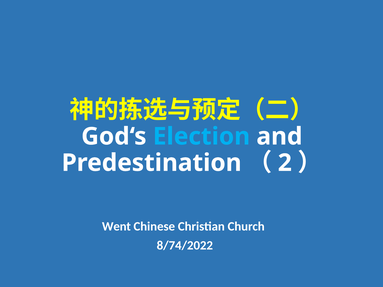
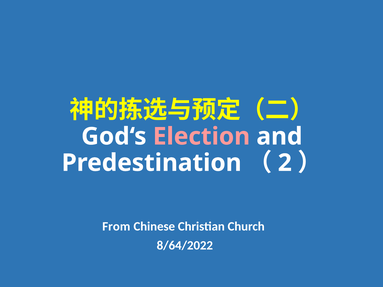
Election colour: light blue -> pink
Went: Went -> From
8/74/2022: 8/74/2022 -> 8/64/2022
